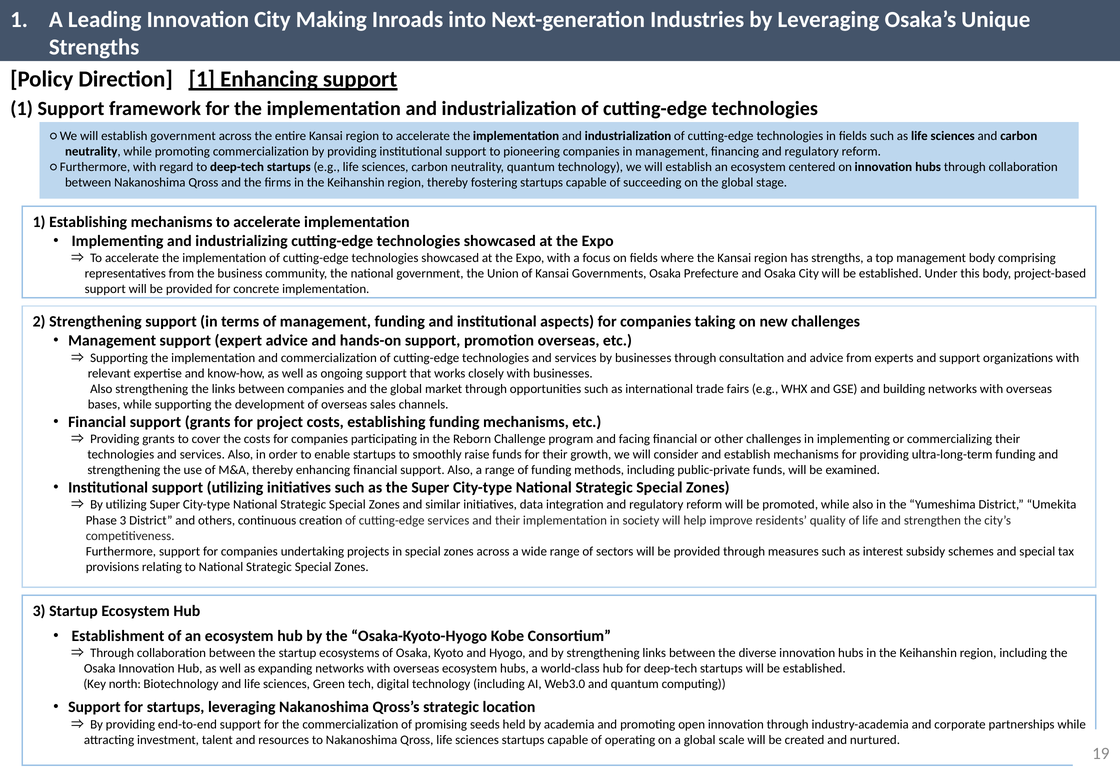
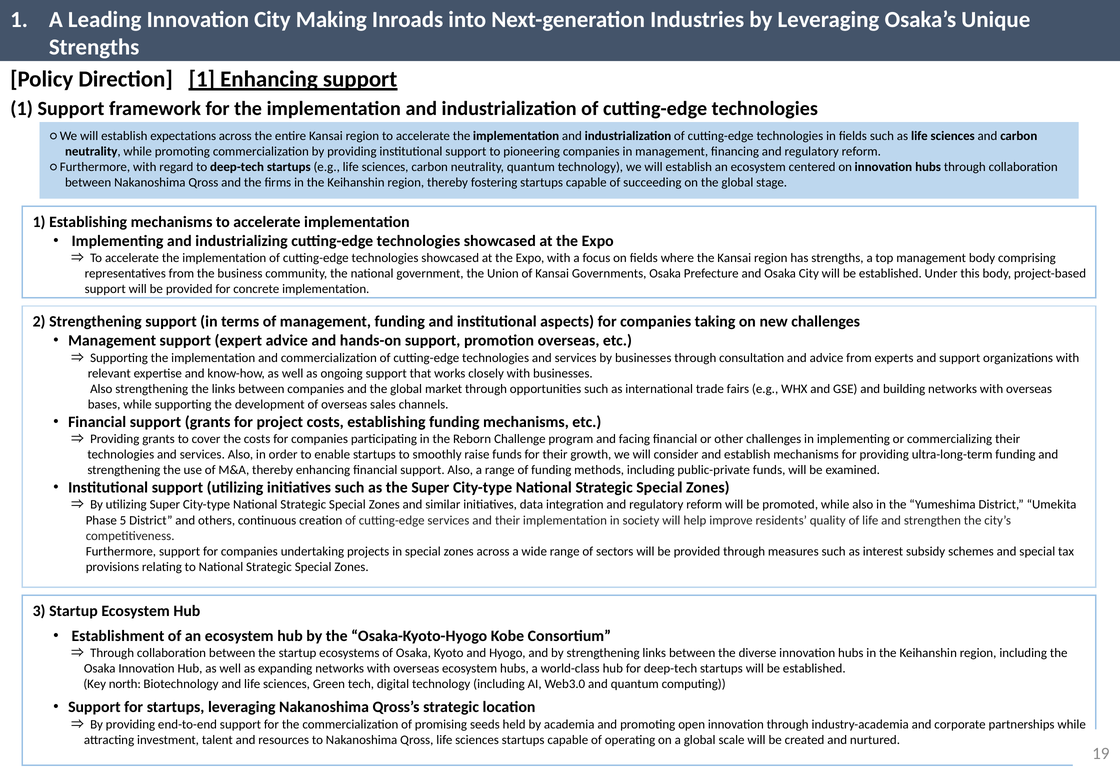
establish government: government -> expectations
Phase 3: 3 -> 5
